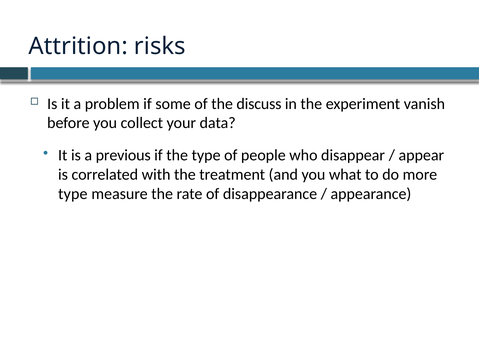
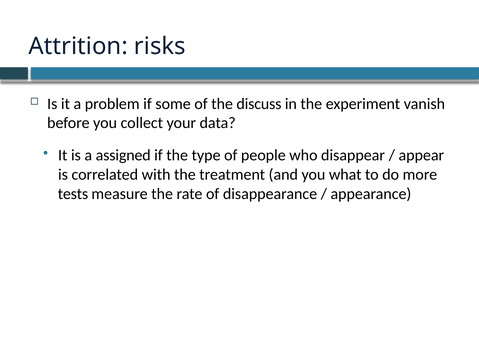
previous: previous -> assigned
type at (73, 193): type -> tests
